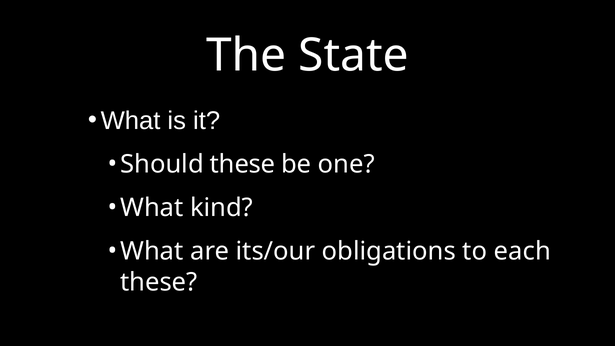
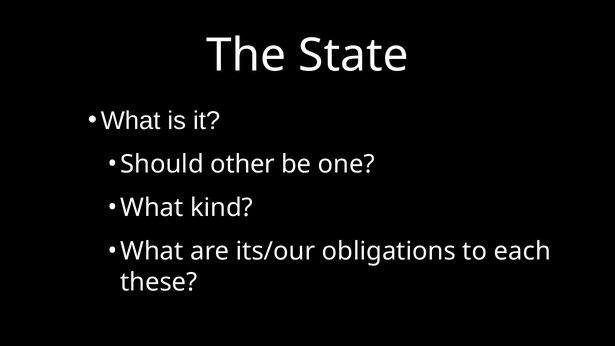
Should these: these -> other
